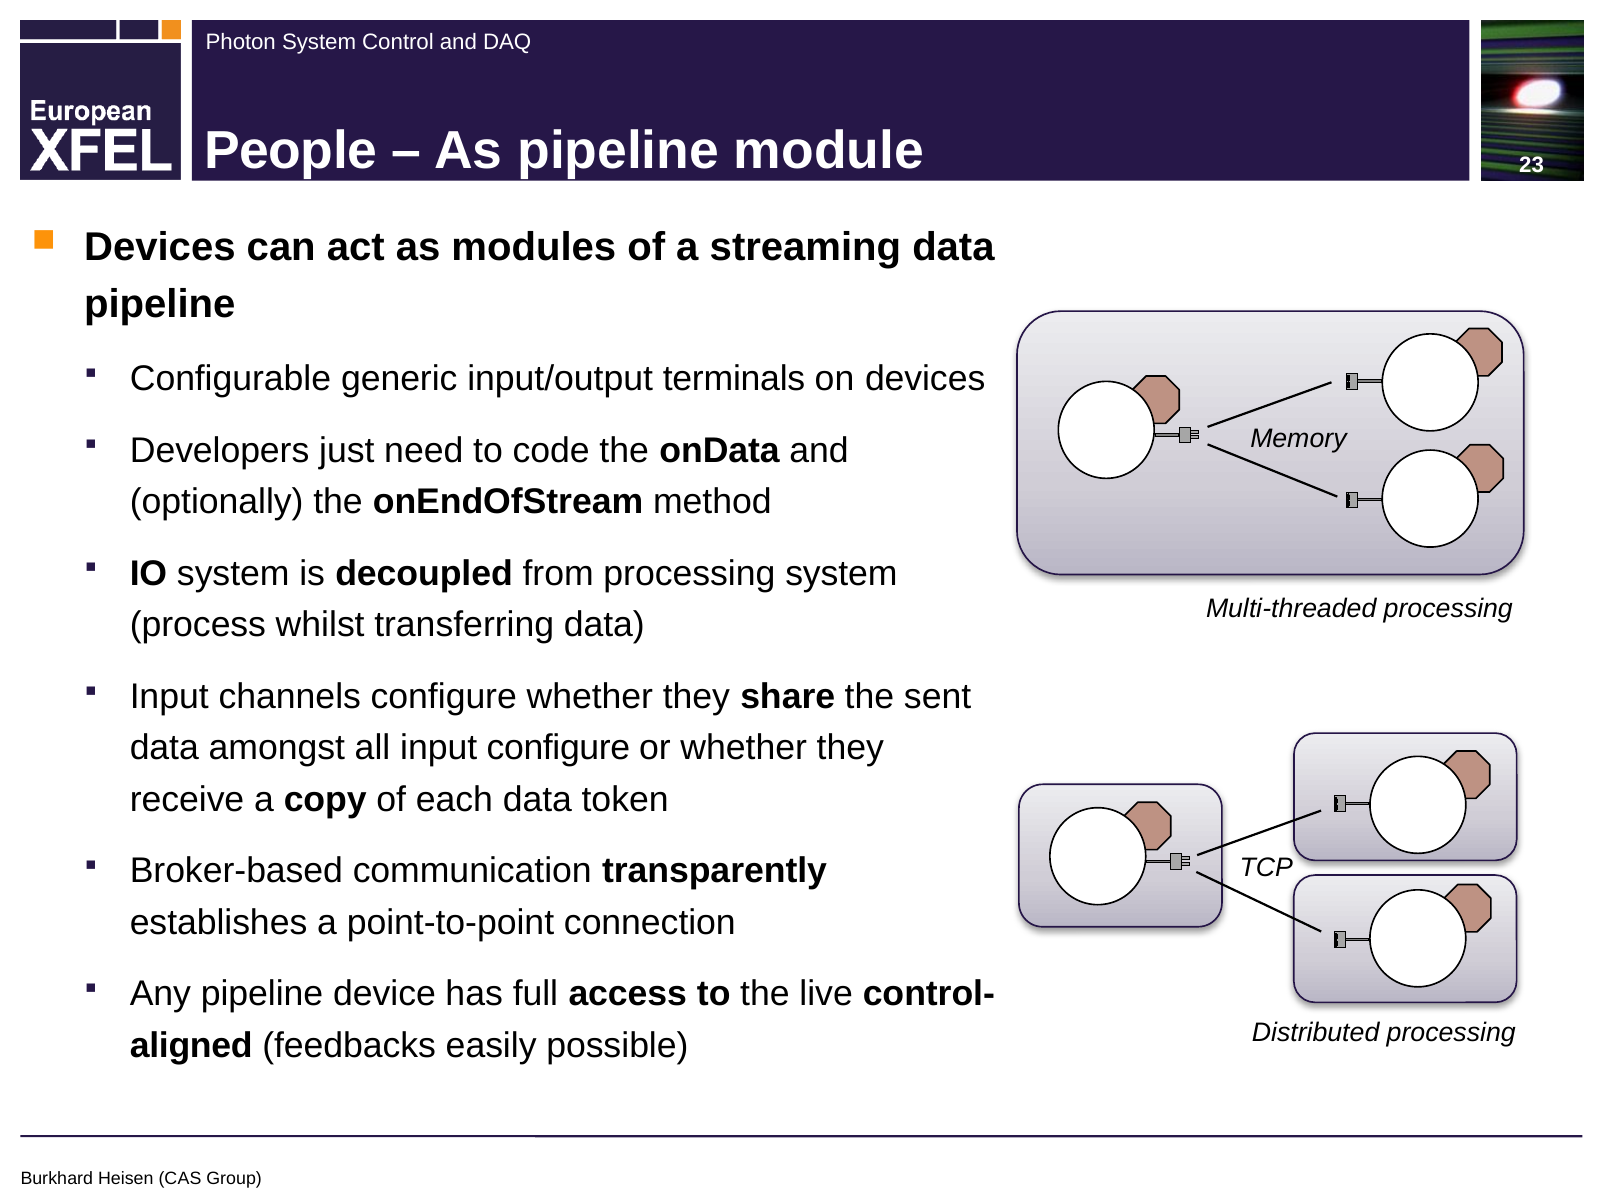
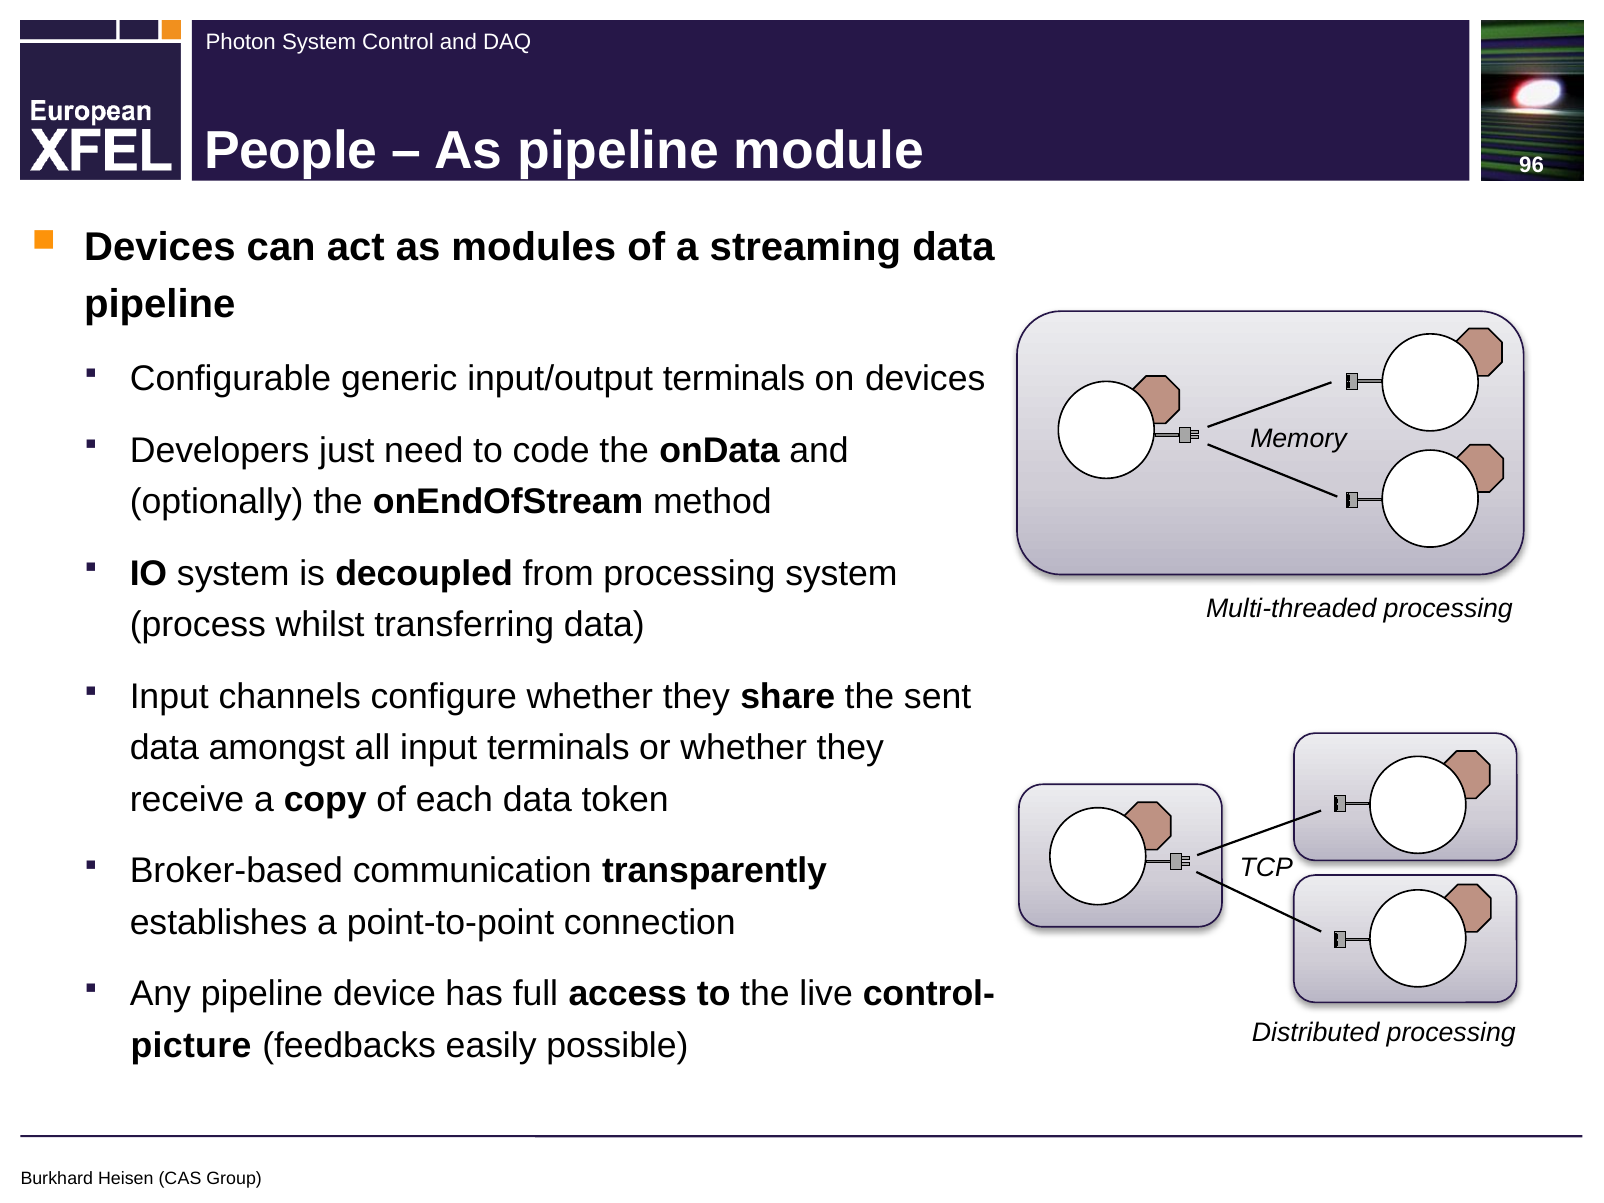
23: 23 -> 96
input configure: configure -> terminals
aligned: aligned -> picture
